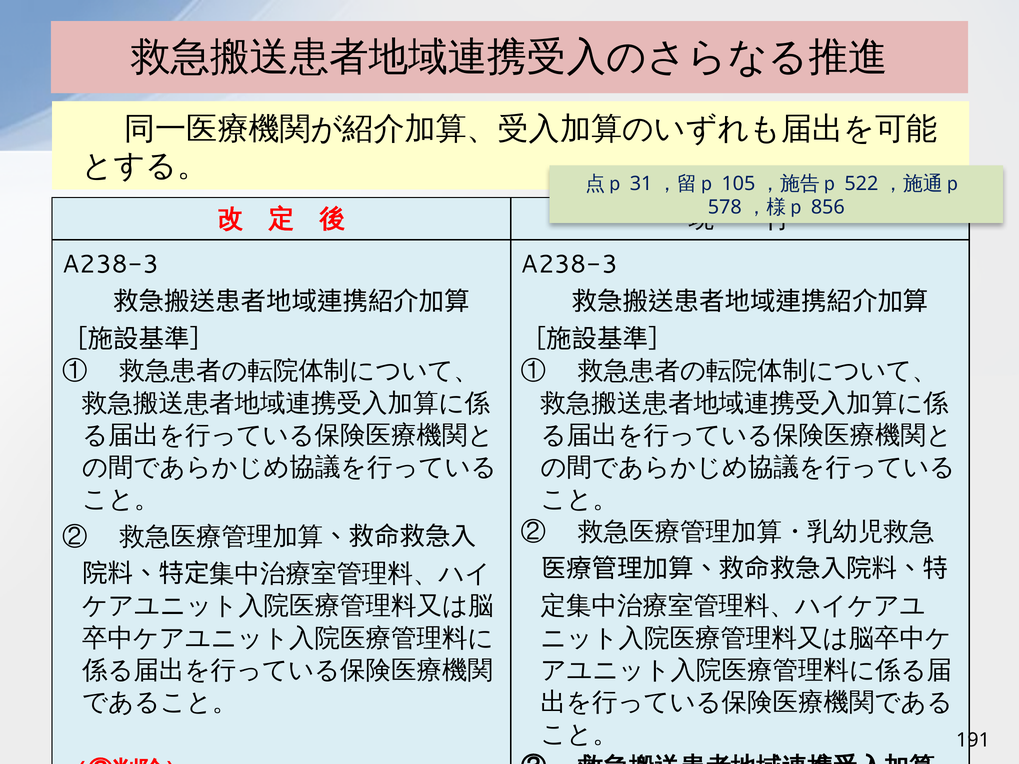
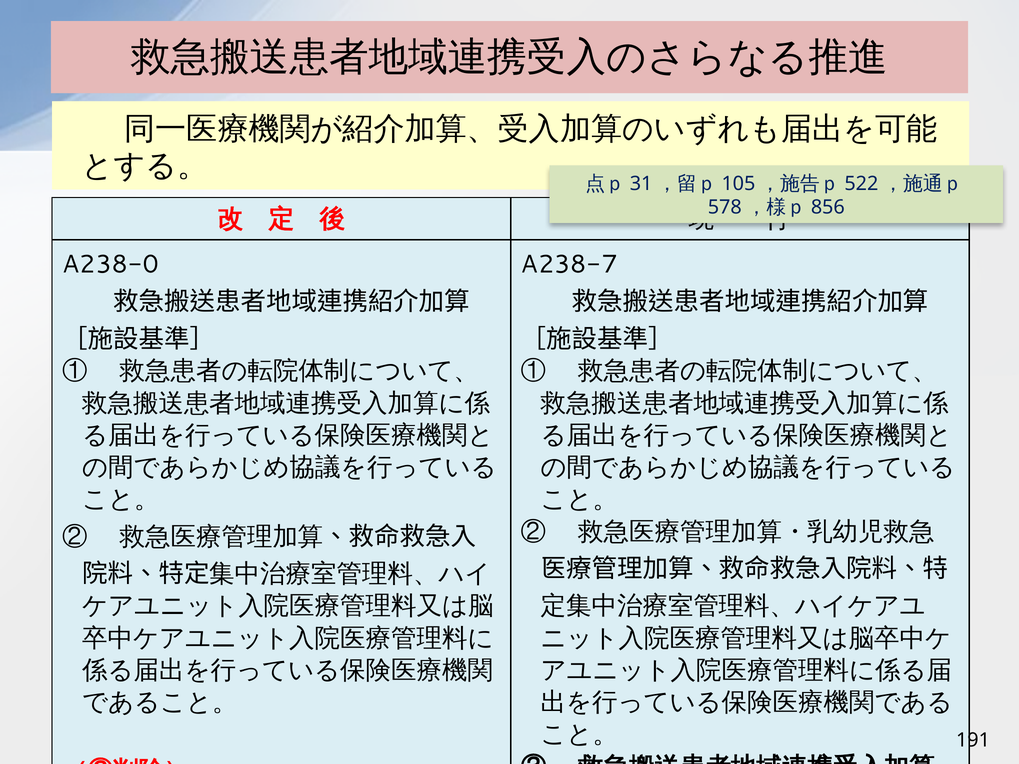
A238-3 at (111, 264): A238-3 -> A238-0
A238-3 at (569, 264): A238-3 -> A238-7
